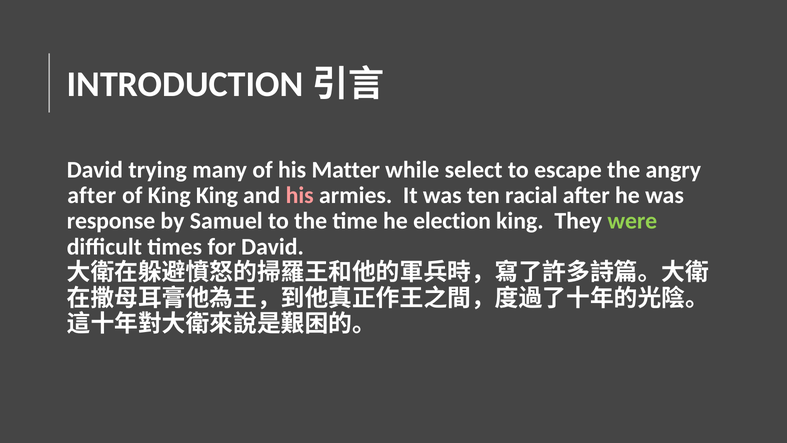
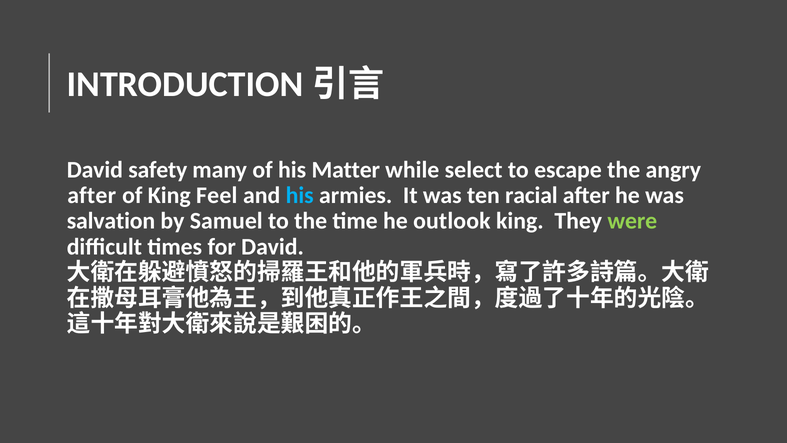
trying: trying -> safety
King King: King -> Feel
his at (300, 195) colour: pink -> light blue
response: response -> salvation
election: election -> outlook
